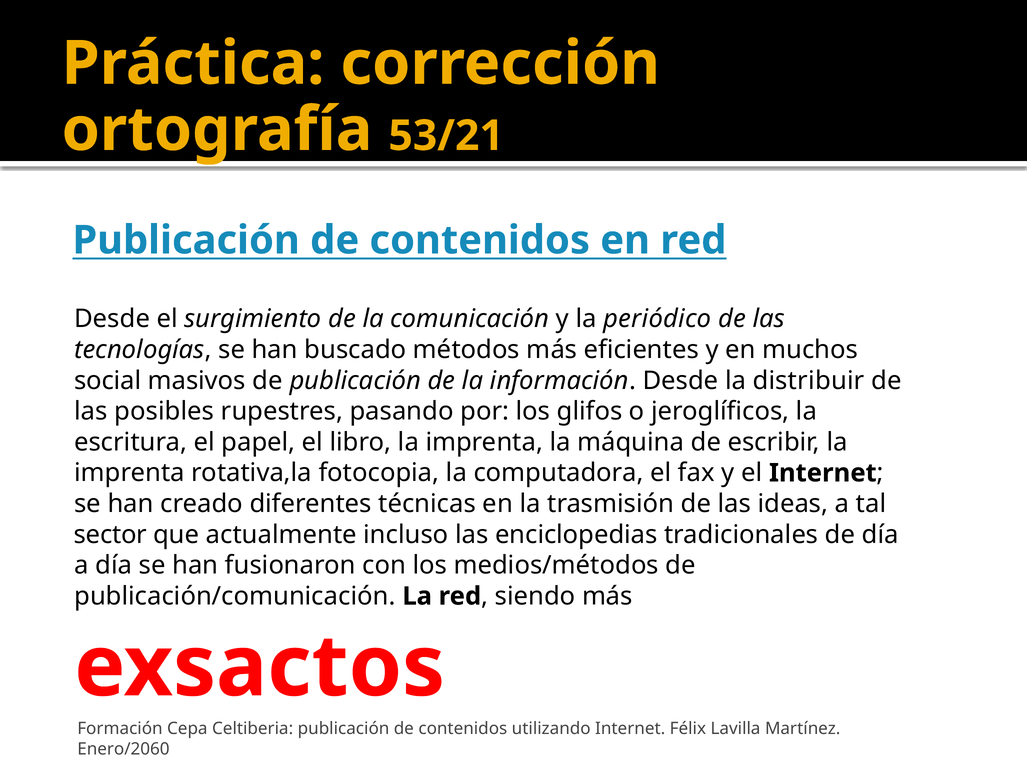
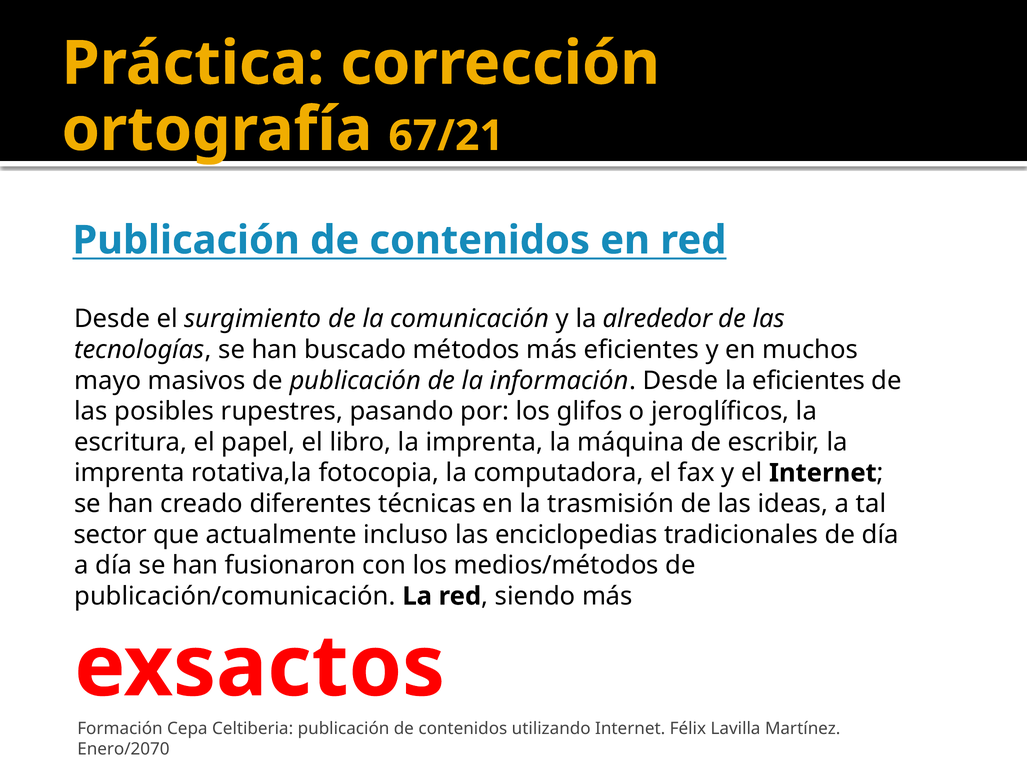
53/21: 53/21 -> 67/21
periódico: periódico -> alrededor
social: social -> mayo
la distribuir: distribuir -> eficientes
Enero/2060: Enero/2060 -> Enero/2070
